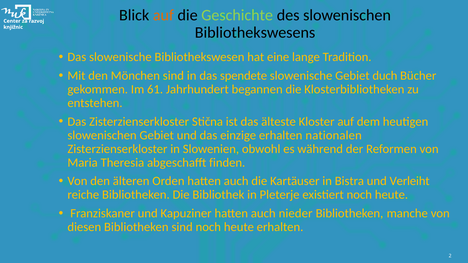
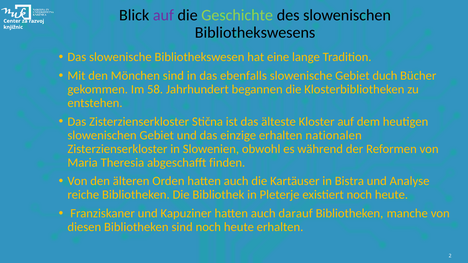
auf at (163, 15) colour: orange -> purple
spendete: spendete -> ebenfalls
61: 61 -> 58
Verleiht: Verleiht -> Analyse
nieder: nieder -> darauf
